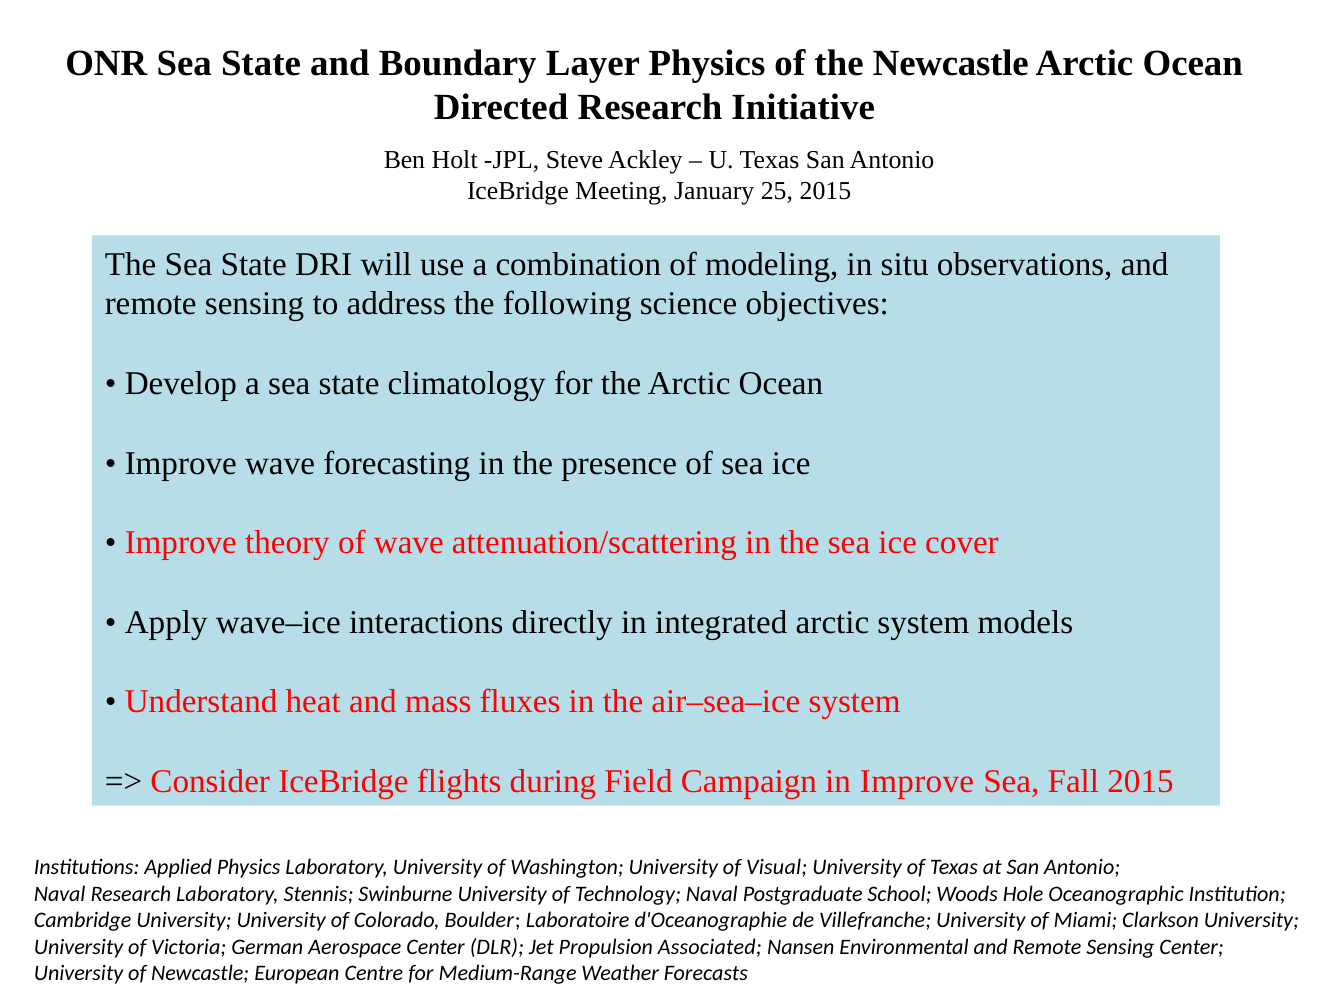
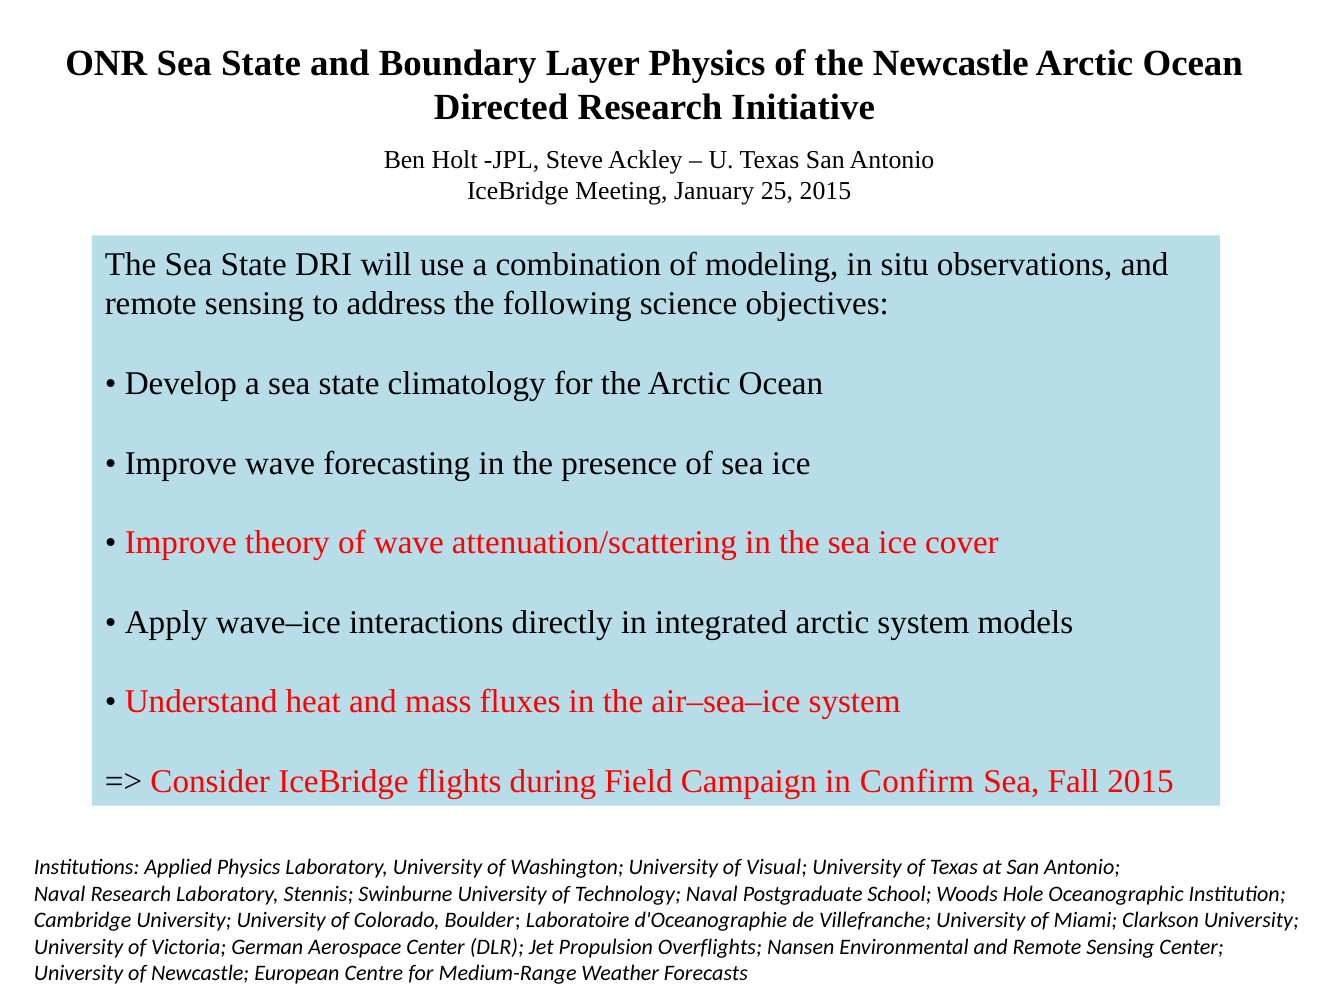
in Improve: Improve -> Confirm
Associated: Associated -> Overflights
